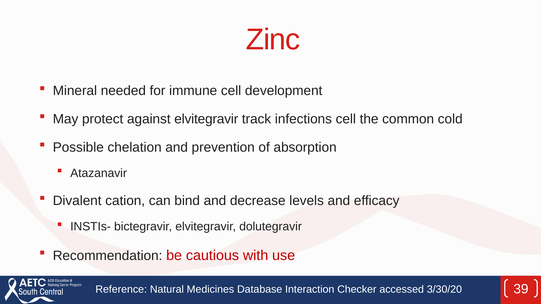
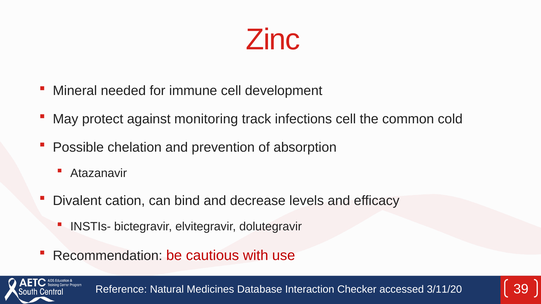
against elvitegravir: elvitegravir -> monitoring
3/30/20: 3/30/20 -> 3/11/20
